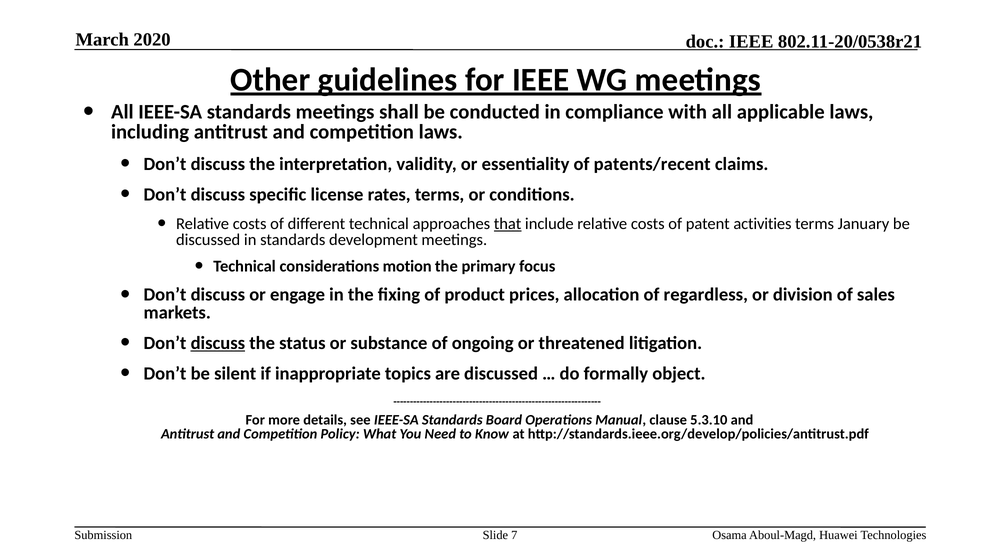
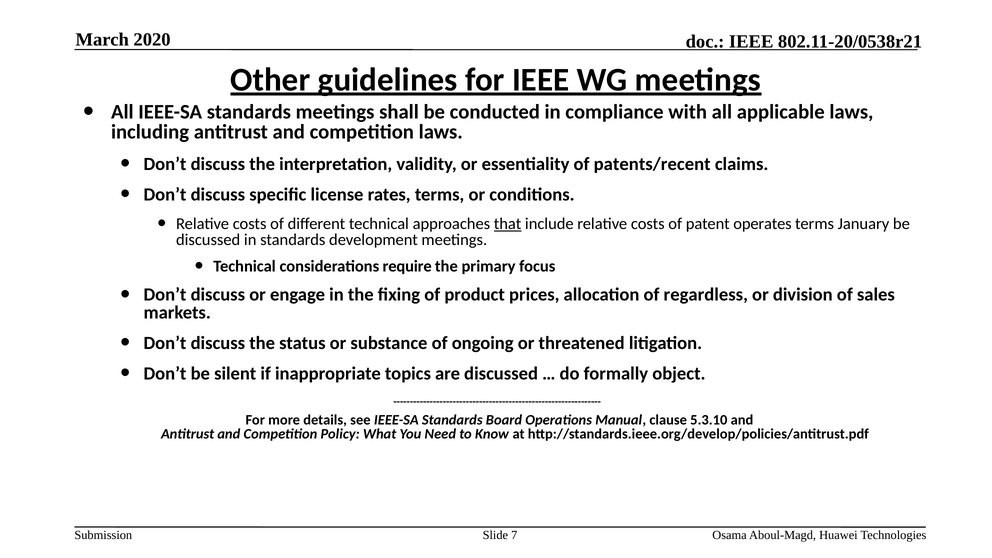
activities: activities -> operates
motion: motion -> require
discuss at (218, 343) underline: present -> none
